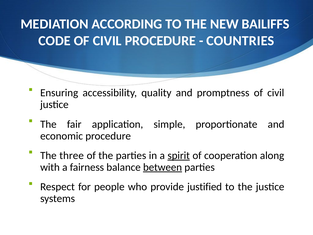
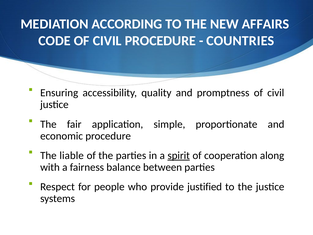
BAILIFFS: BAILIFFS -> AFFAIRS
three: three -> liable
between underline: present -> none
